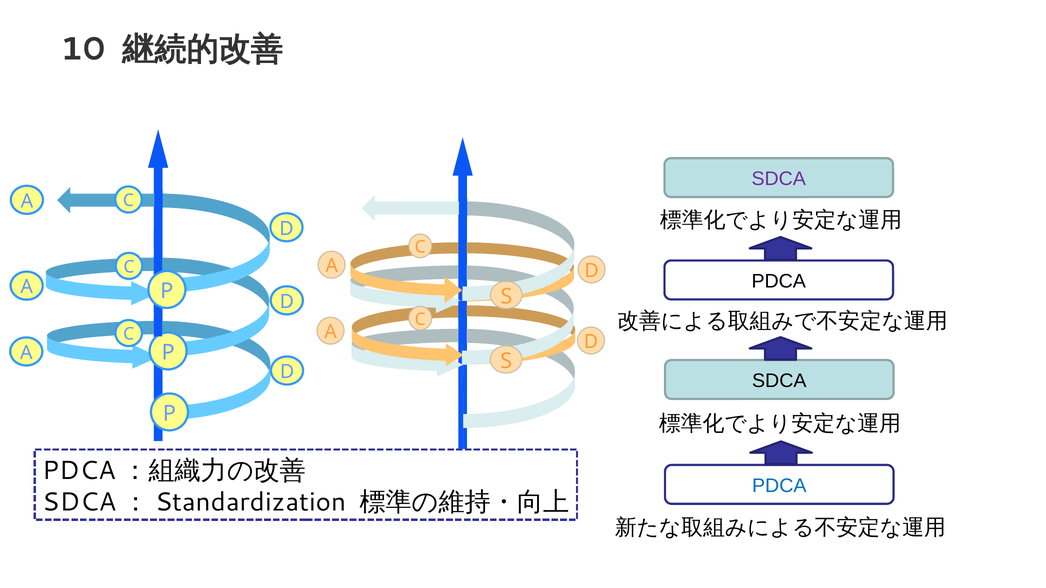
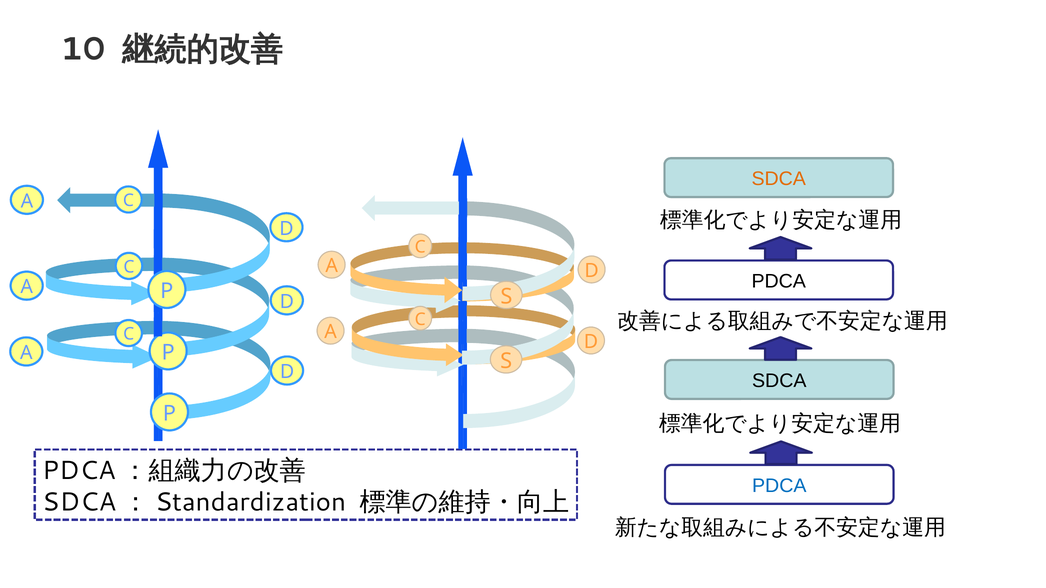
SDCA at (779, 179) colour: purple -> orange
